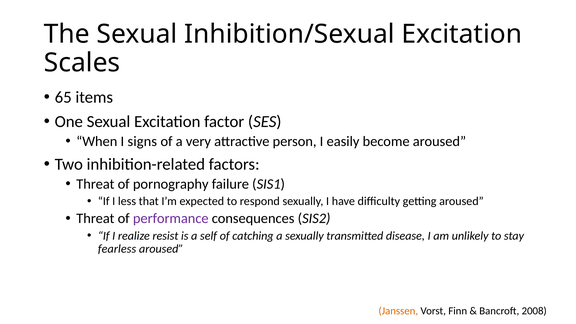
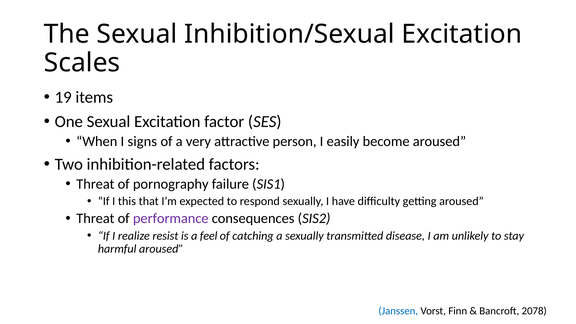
65: 65 -> 19
less: less -> this
self: self -> feel
fearless: fearless -> harmful
Janssen colour: orange -> blue
2008: 2008 -> 2078
